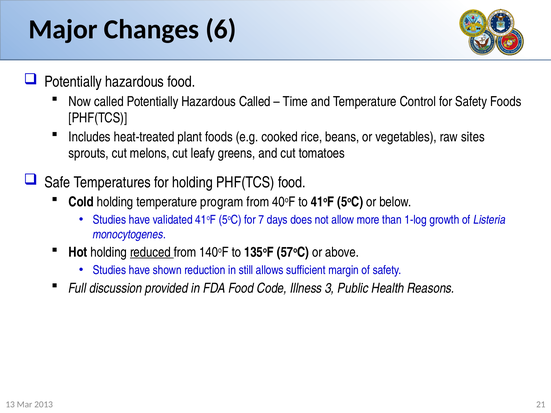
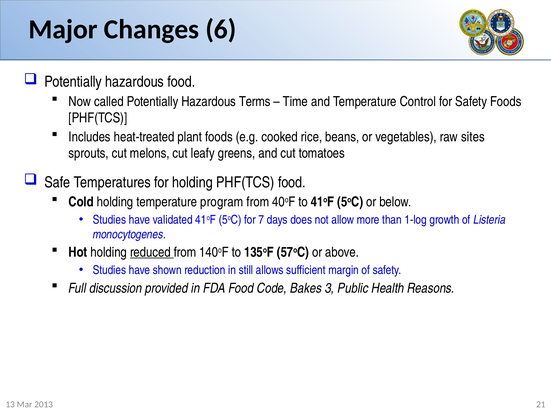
Hazardous Called: Called -> Terms
Illness: Illness -> Bakes
